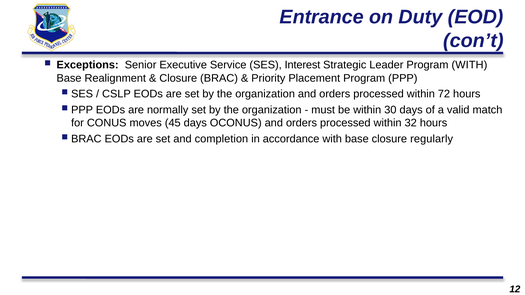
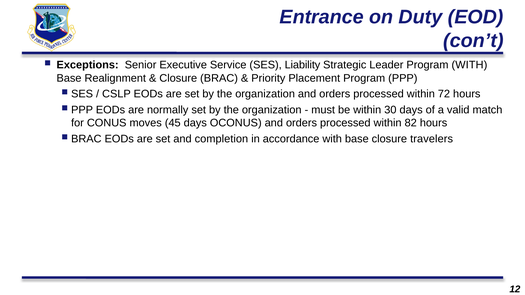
Interest: Interest -> Liability
32: 32 -> 82
regularly: regularly -> travelers
